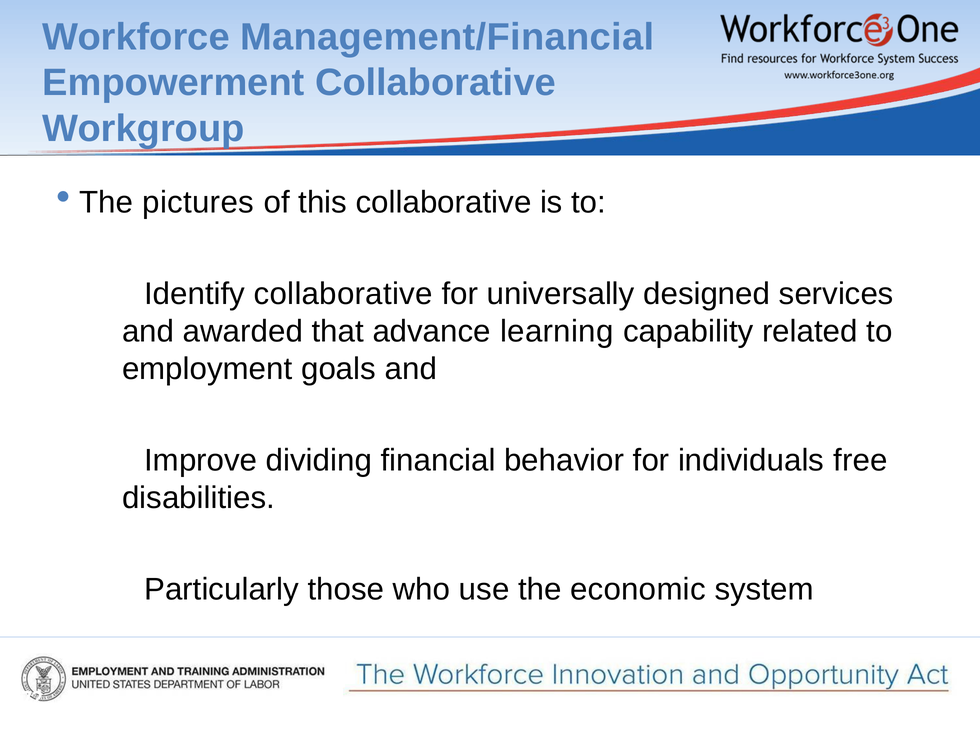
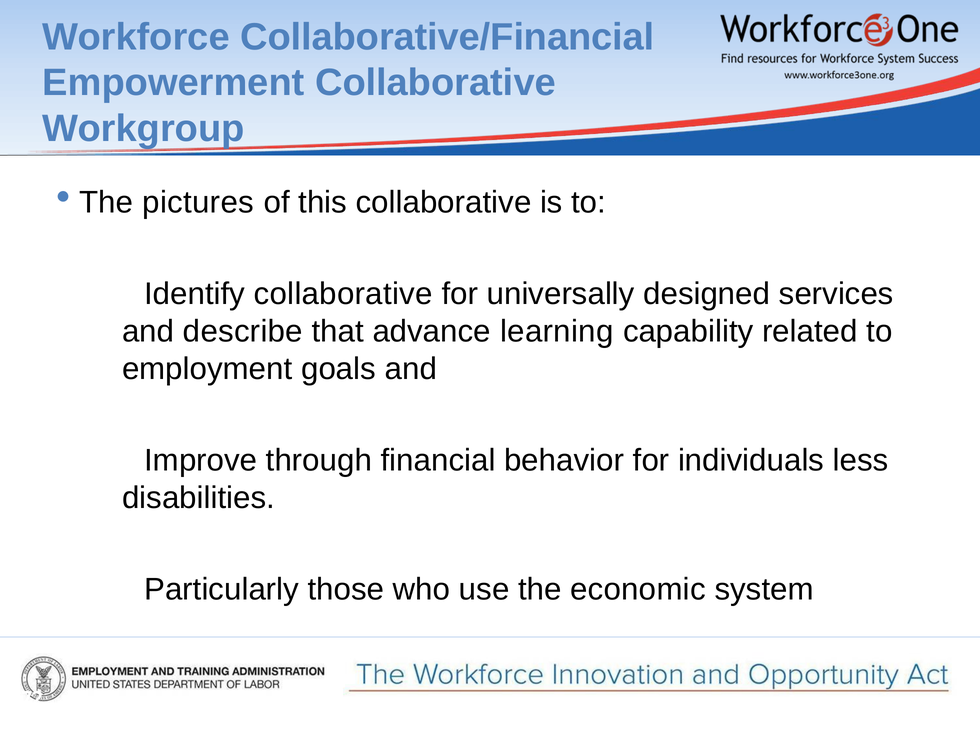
Management/Financial: Management/Financial -> Collaborative/Financial
awarded: awarded -> describe
dividing: dividing -> through
free: free -> less
